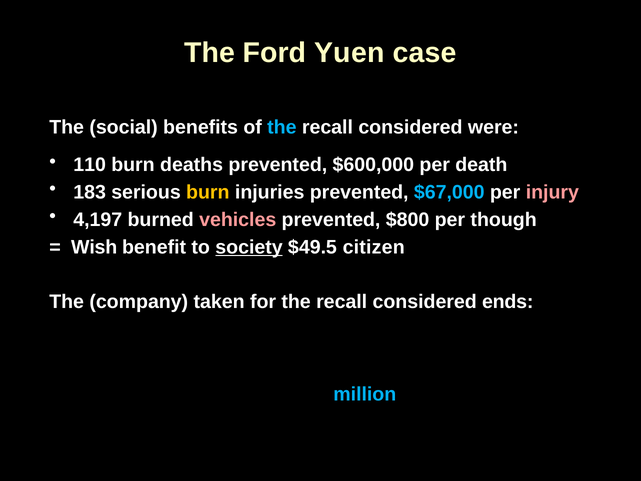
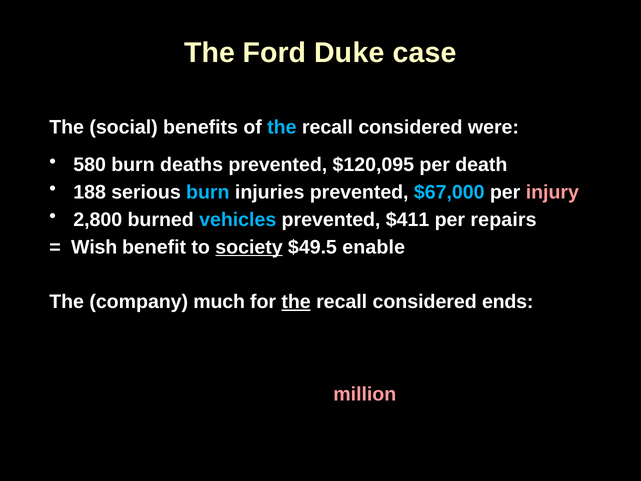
Yuen: Yuen -> Duke
110: 110 -> 580
$600,000: $600,000 -> $120,095
183: 183 -> 188
burn at (208, 192) colour: yellow -> light blue
4,197: 4,197 -> 2,800
vehicles colour: pink -> light blue
$800: $800 -> $411
though: though -> repairs
citizen: citizen -> enable
taken: taken -> much
the at (296, 302) underline: none -> present
million at (365, 394) colour: light blue -> pink
